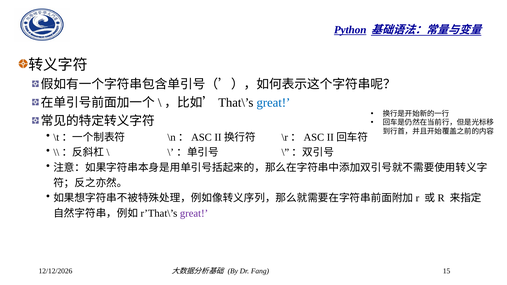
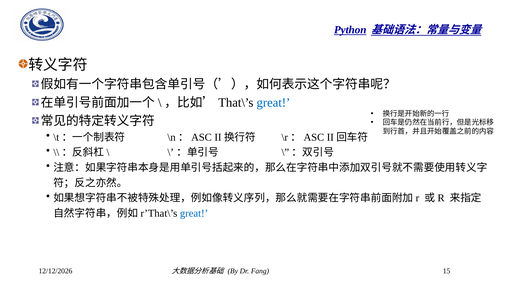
great at (194, 213) colour: purple -> blue
